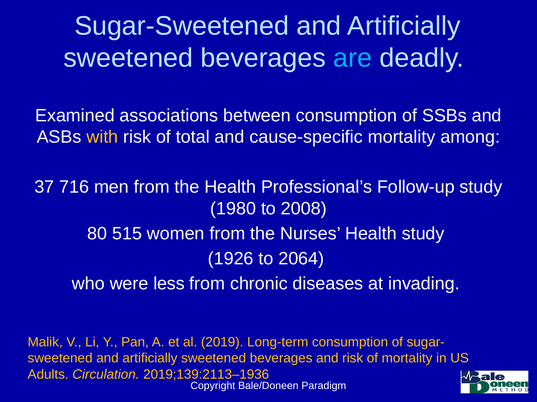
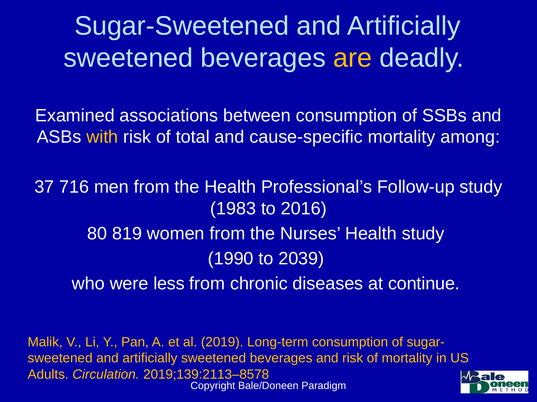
are colour: light blue -> yellow
1980: 1980 -> 1983
2008: 2008 -> 2016
515: 515 -> 819
1926: 1926 -> 1990
2064: 2064 -> 2039
invading: invading -> continue
2019;139:2113–1936: 2019;139:2113–1936 -> 2019;139:2113–8578
